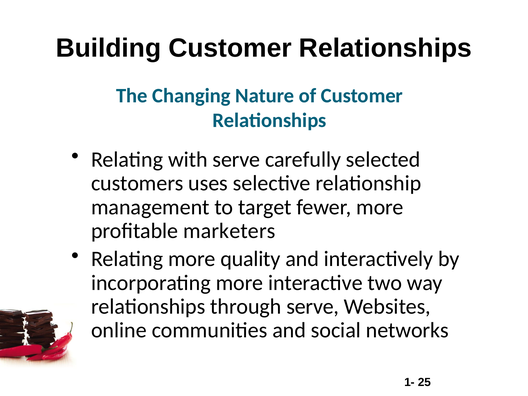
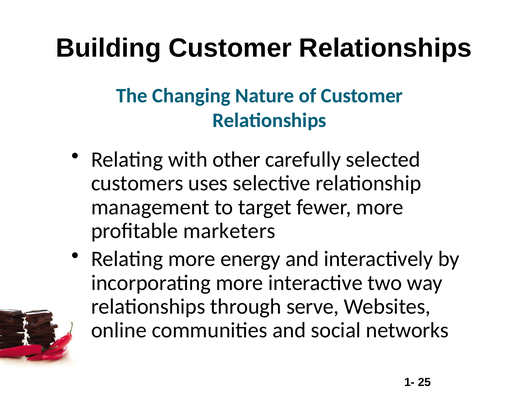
with serve: serve -> other
quality: quality -> energy
